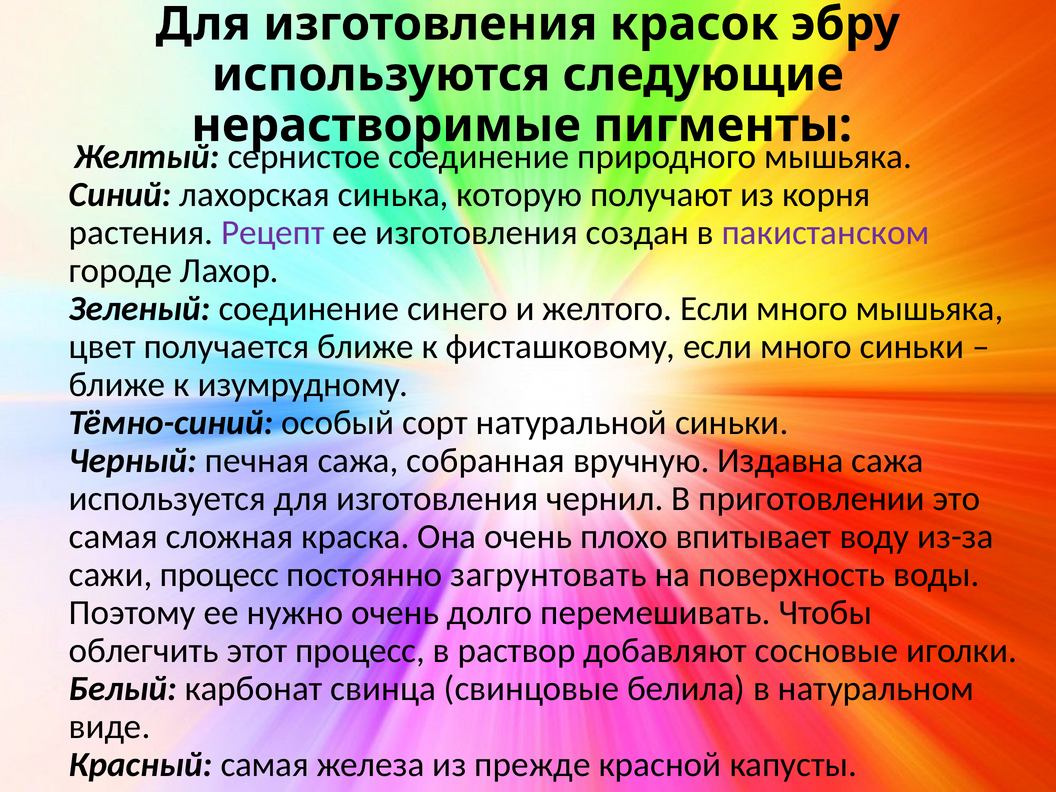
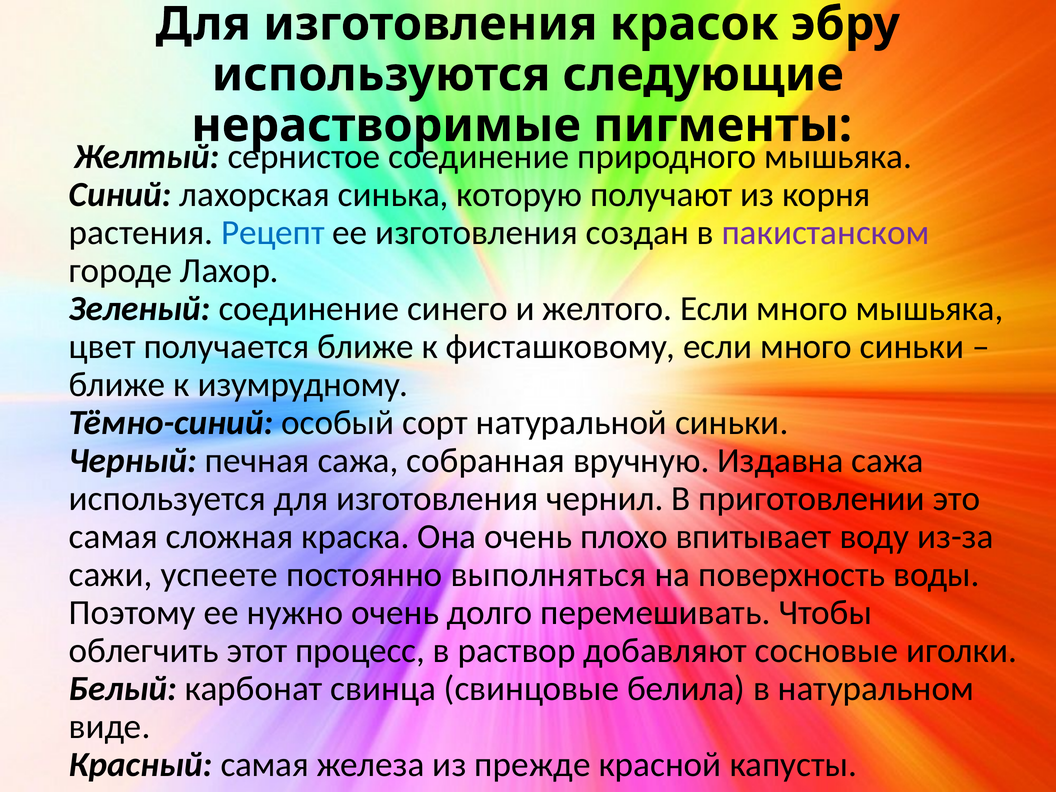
Рецепт colour: purple -> blue
сажи процесс: процесс -> успеете
загрунтовать: загрунтовать -> выполняться
